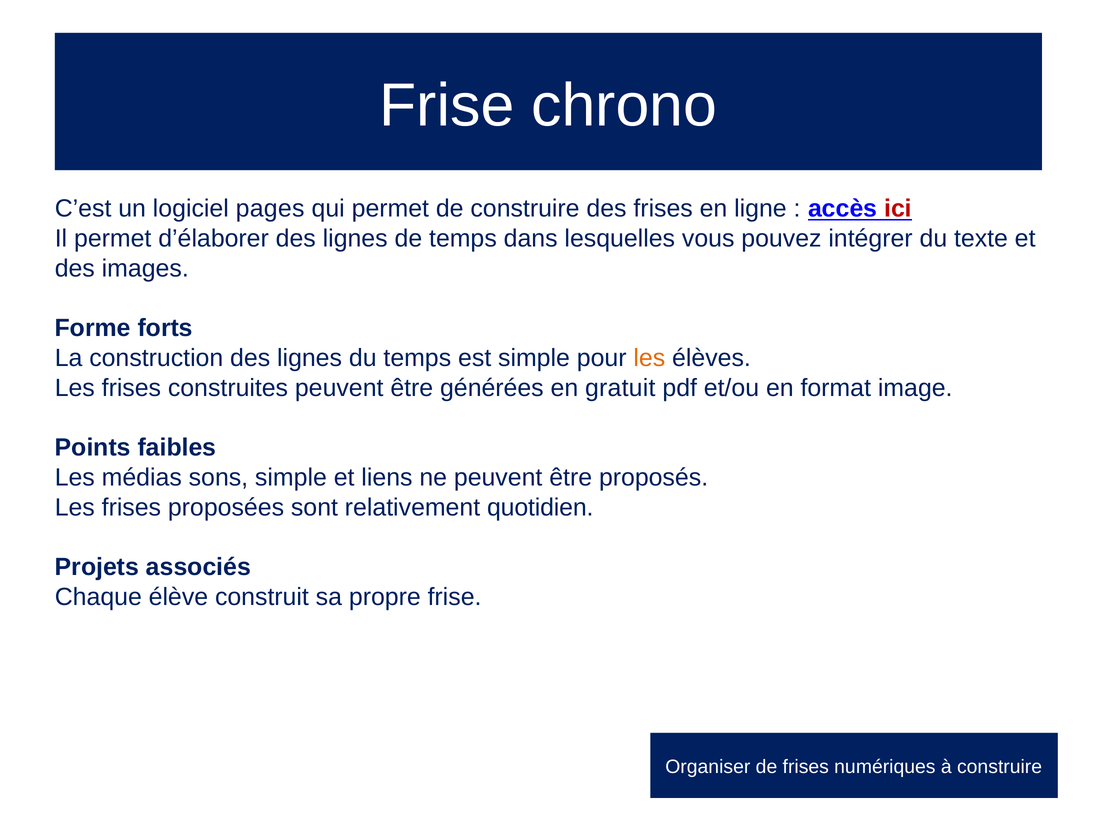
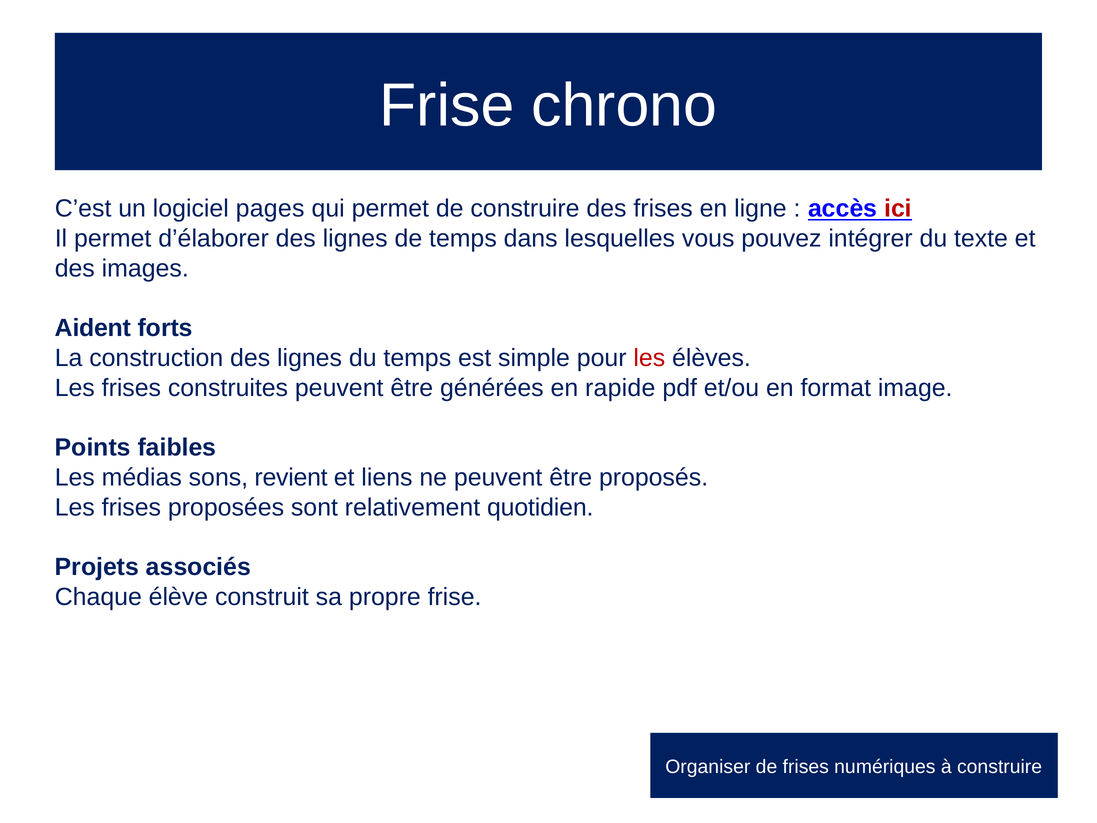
Forme: Forme -> Aident
les at (649, 358) colour: orange -> red
gratuit: gratuit -> rapide
sons simple: simple -> revient
